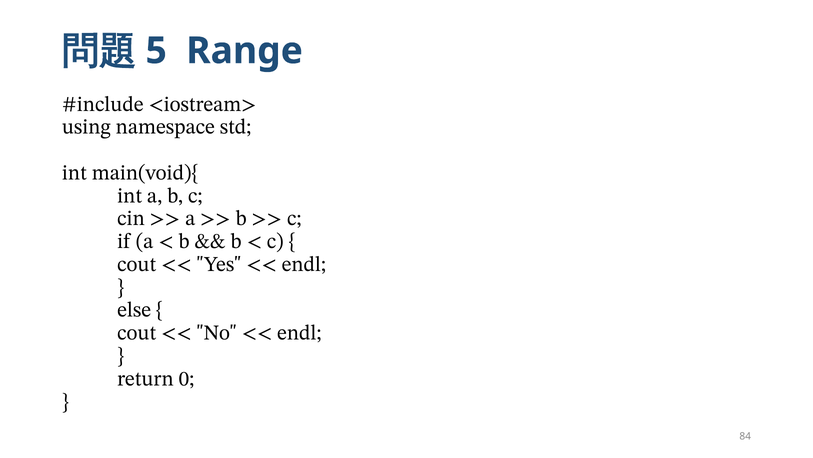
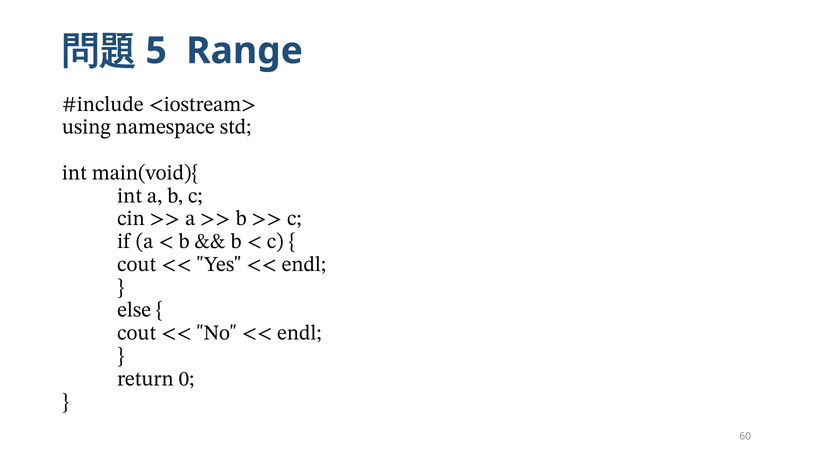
84: 84 -> 60
